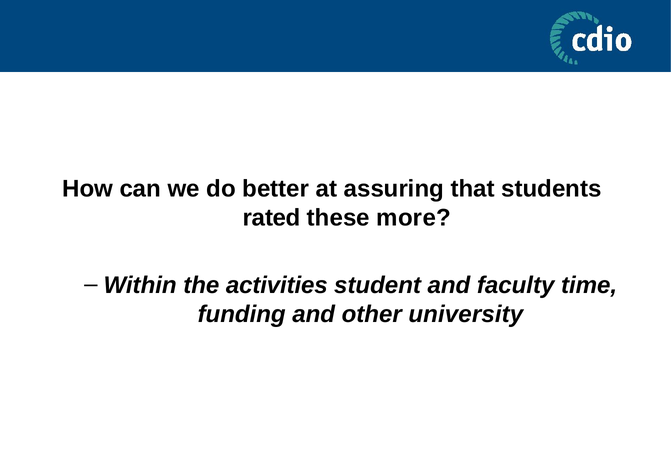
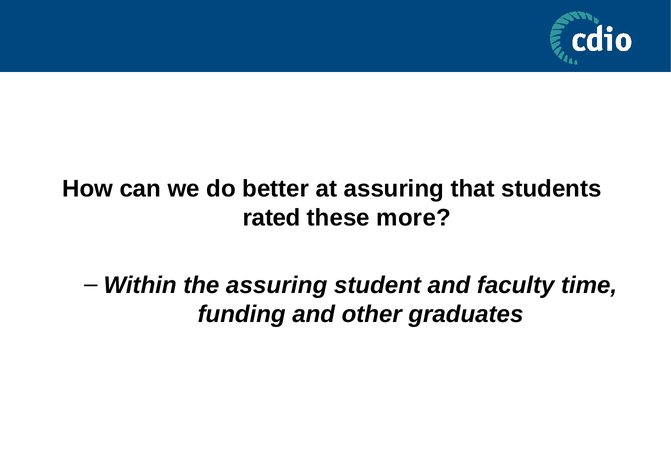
the activities: activities -> assuring
university: university -> graduates
